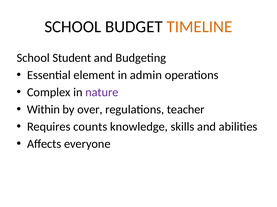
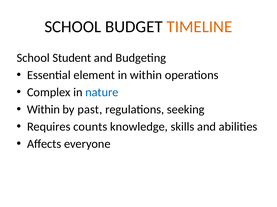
in admin: admin -> within
nature colour: purple -> blue
over: over -> past
teacher: teacher -> seeking
